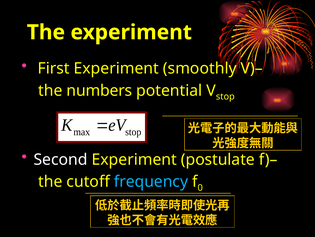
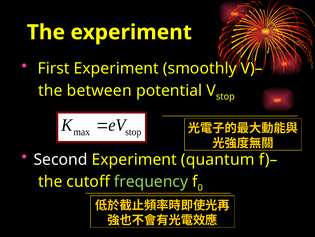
numbers: numbers -> between
postulate: postulate -> quantum
frequency colour: light blue -> light green
